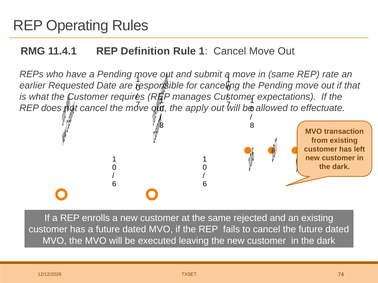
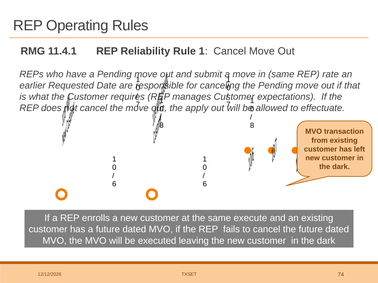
Definition: Definition -> Reliability
rejected: rejected -> execute
